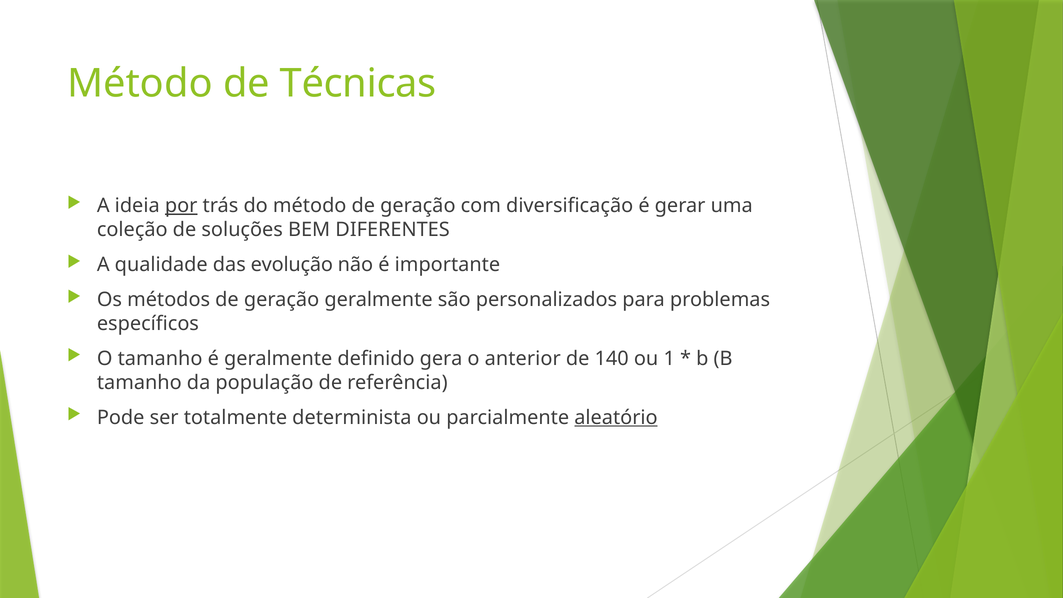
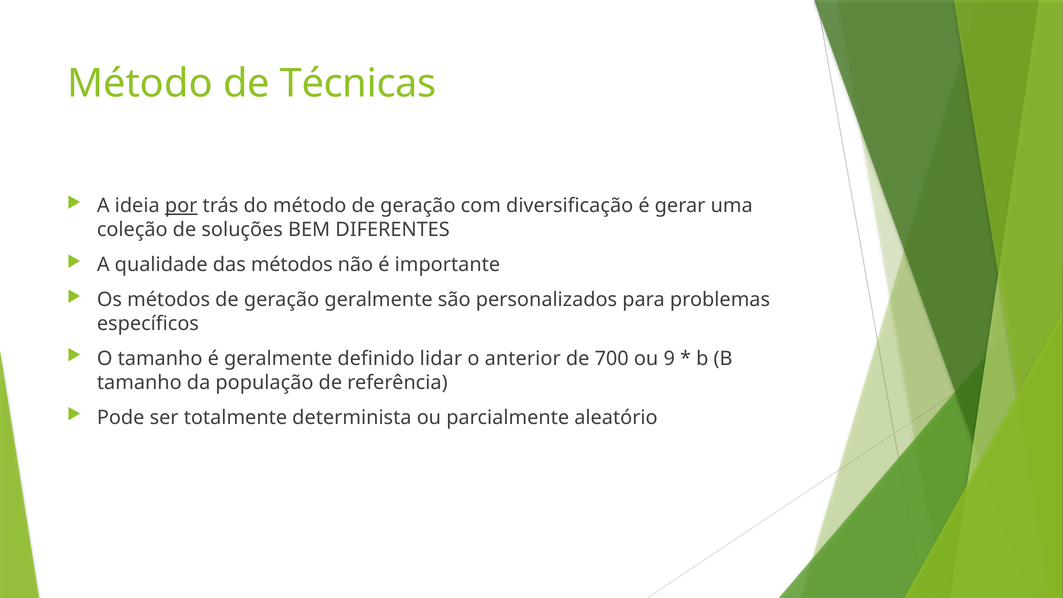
das evolução: evolução -> métodos
gera: gera -> lidar
140: 140 -> 700
1: 1 -> 9
aleatório underline: present -> none
